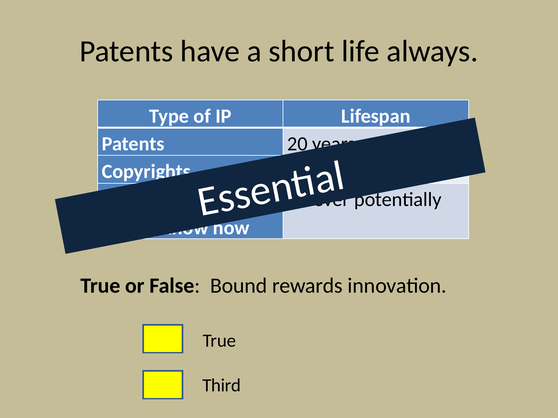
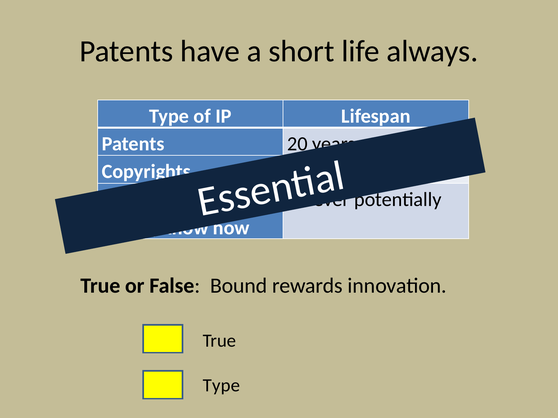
Third at (222, 386): Third -> Type
